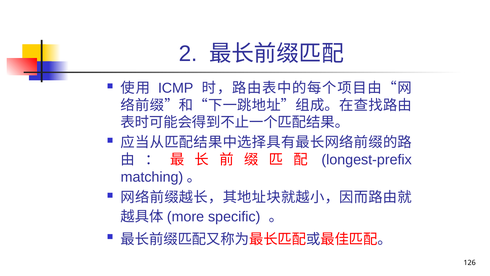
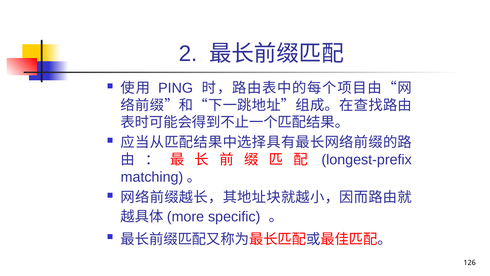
ICMP: ICMP -> PING
